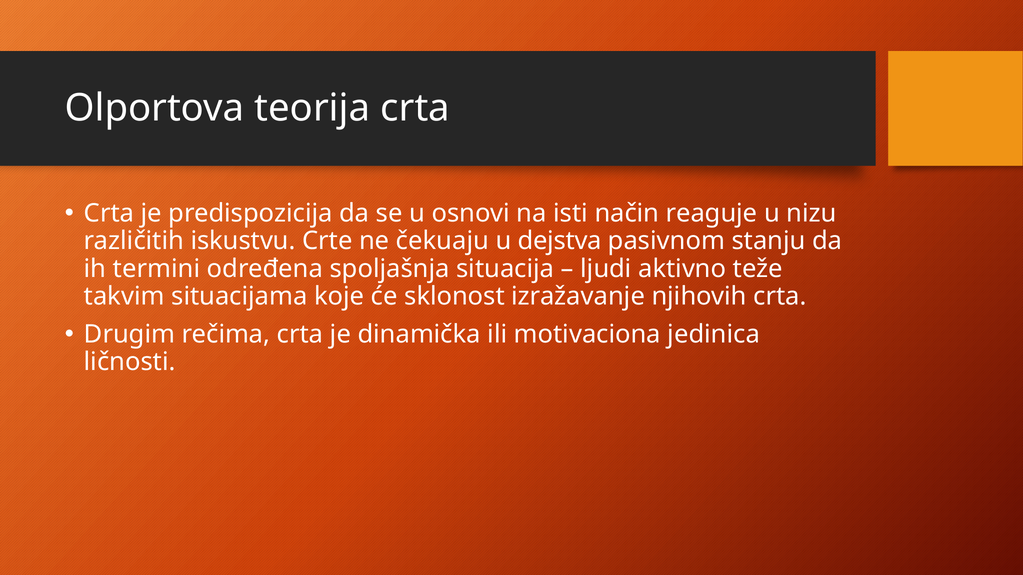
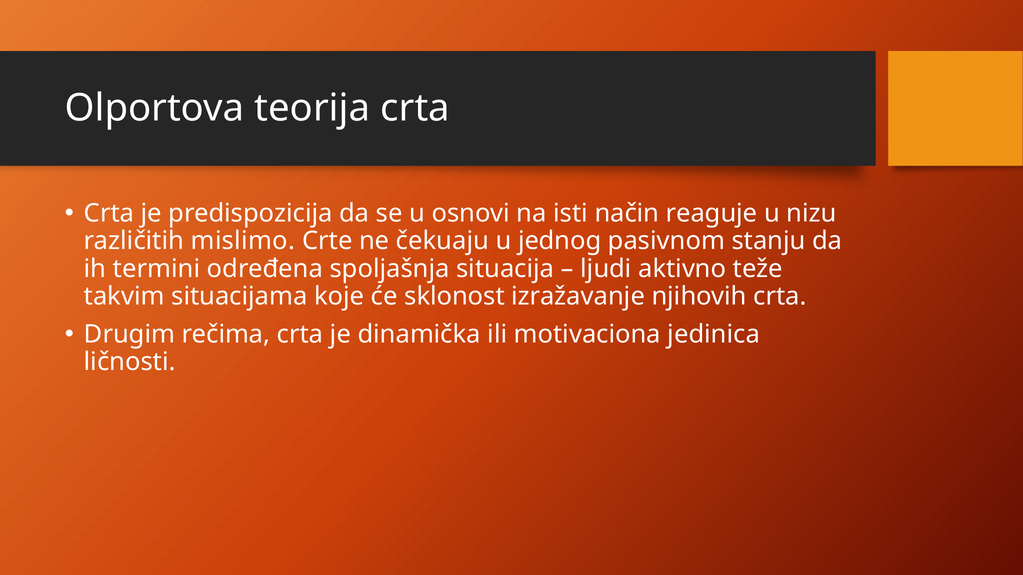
iskustvu: iskustvu -> mislimo
dejstva: dejstva -> jednog
